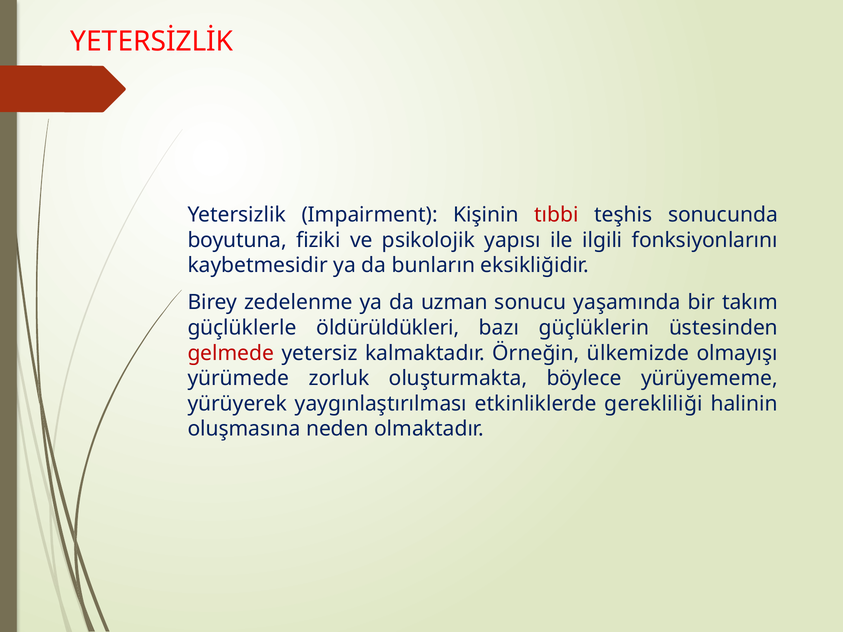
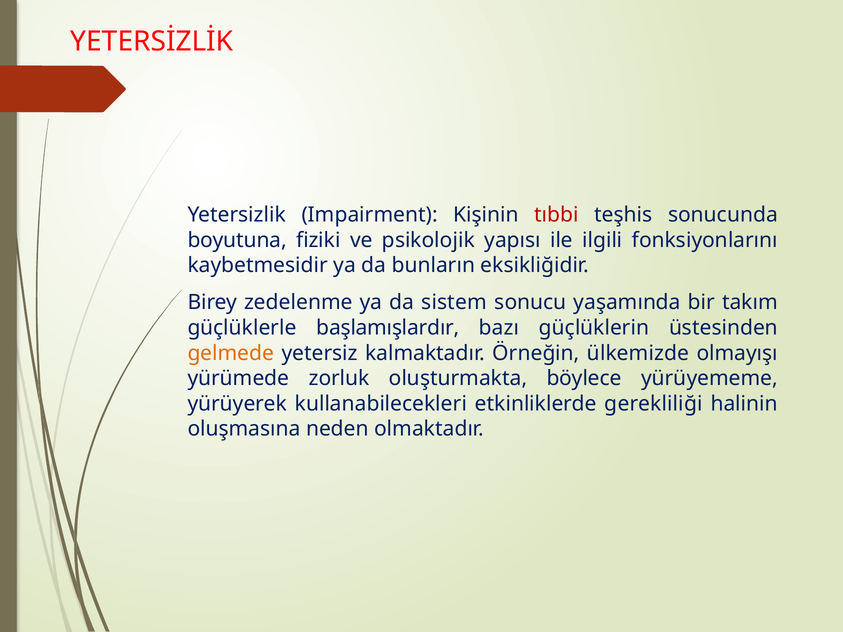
uzman: uzman -> sistem
öldürüldükleri: öldürüldükleri -> başlamışlardır
gelmede colour: red -> orange
yaygınlaştırılması: yaygınlaştırılması -> kullanabilecekleri
